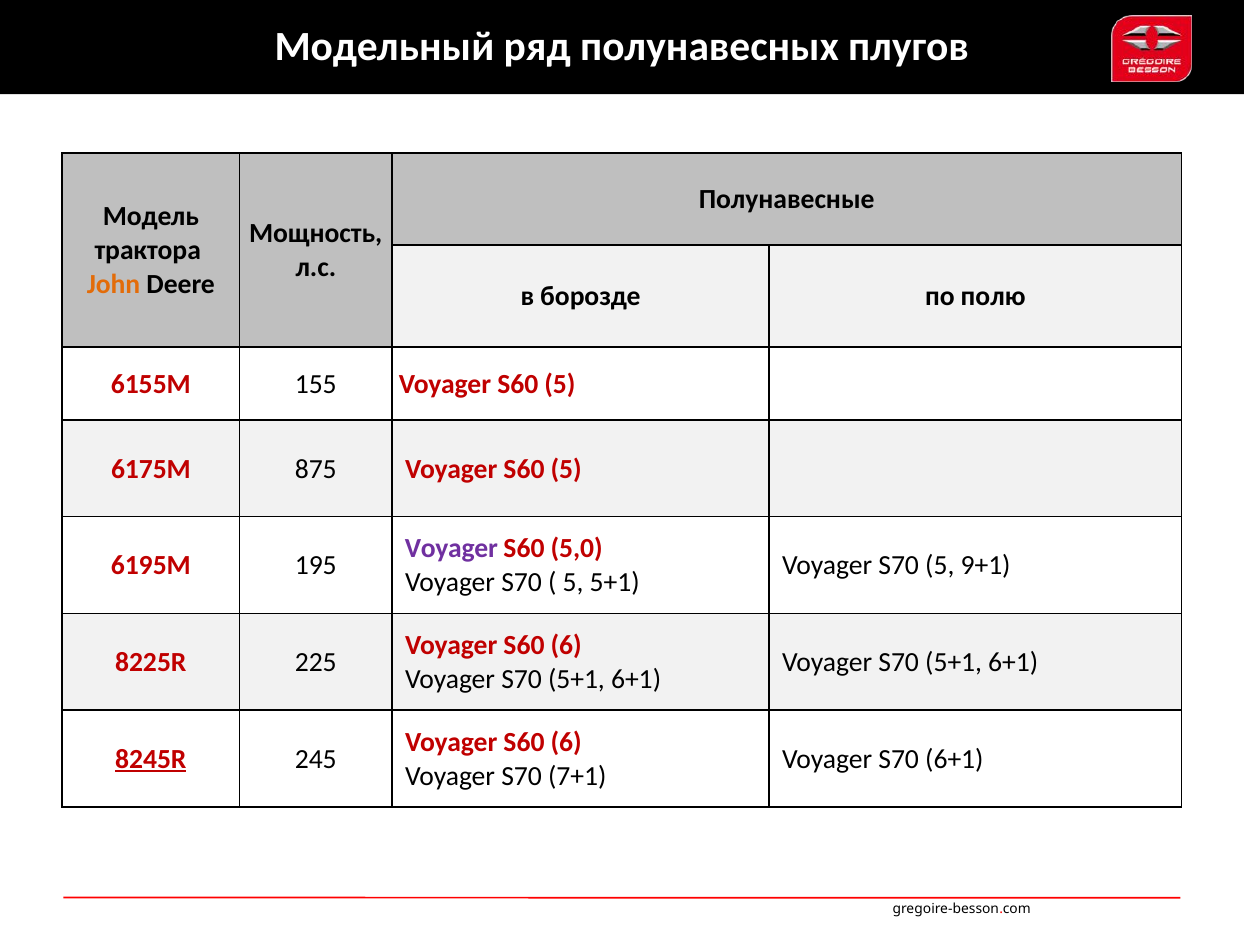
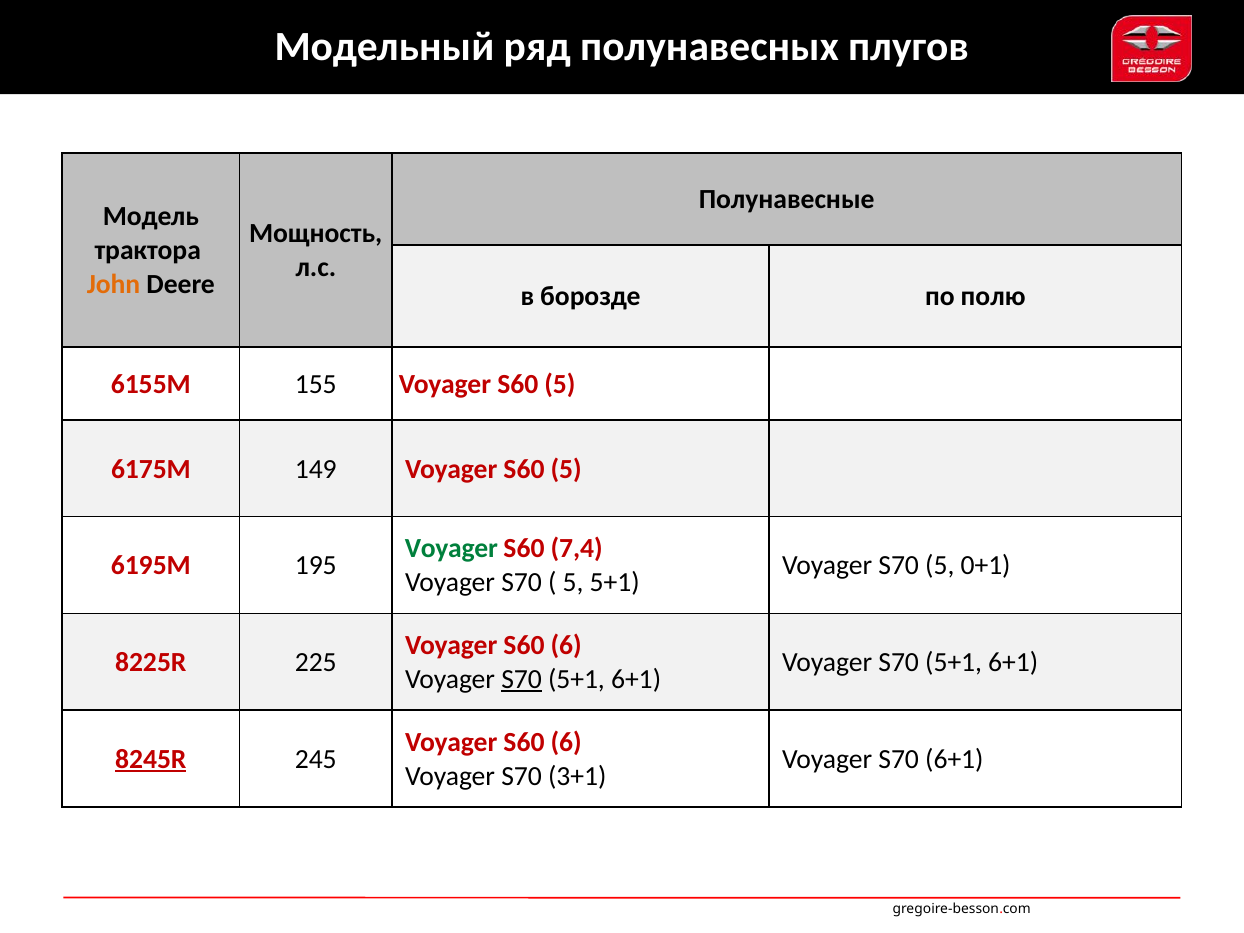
875: 875 -> 149
Voyager at (451, 549) colour: purple -> green
5,0: 5,0 -> 7,4
9+1: 9+1 -> 0+1
S70 at (522, 679) underline: none -> present
7+1: 7+1 -> 3+1
